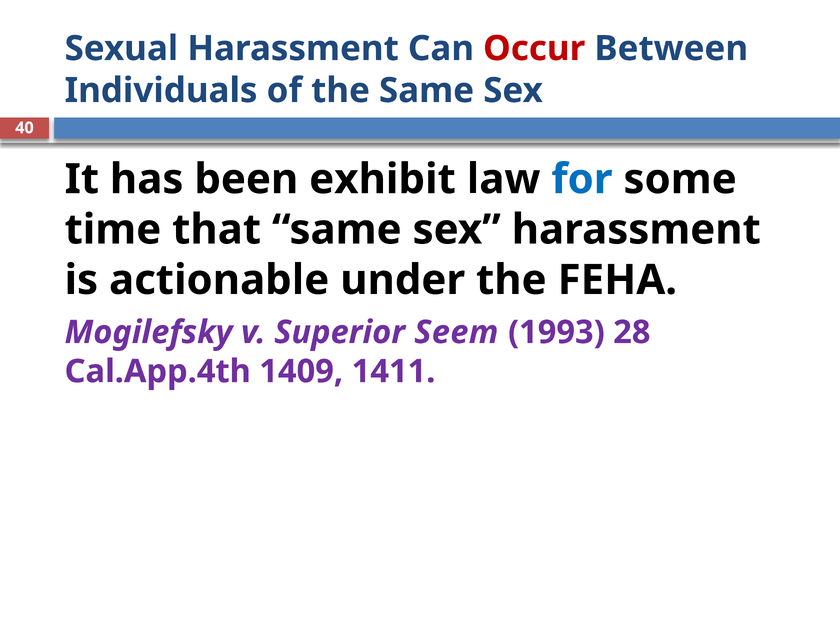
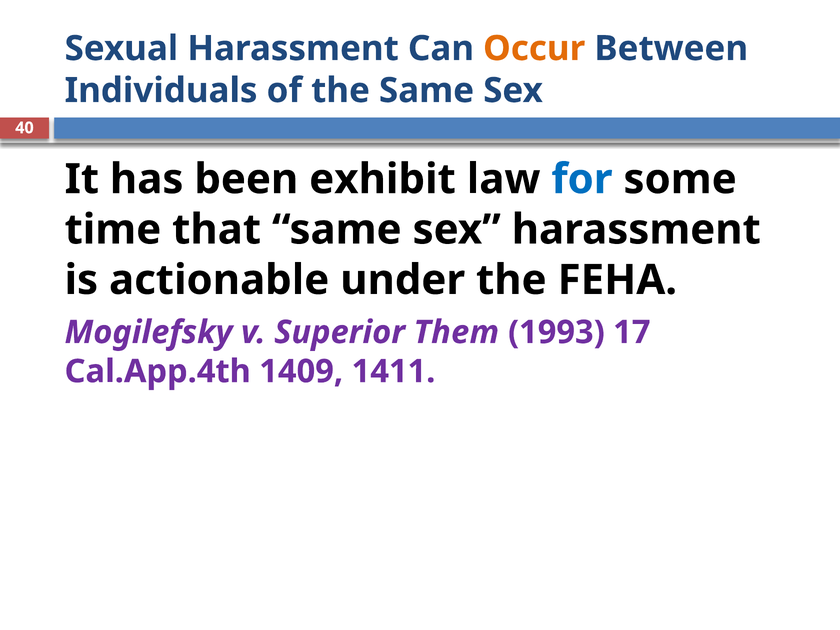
Occur colour: red -> orange
Seem: Seem -> Them
28: 28 -> 17
